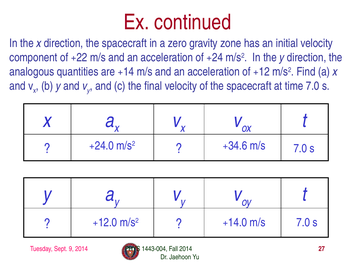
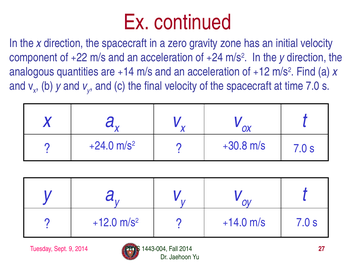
+34.6: +34.6 -> +30.8
